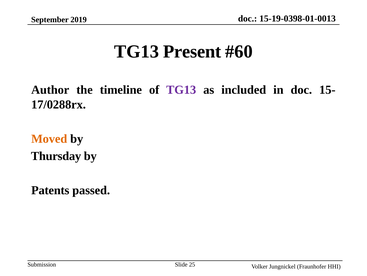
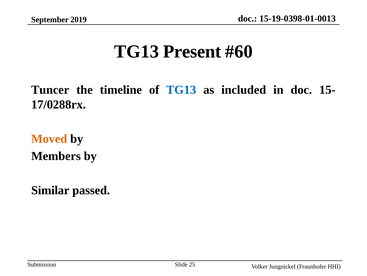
Author: Author -> Tuncer
TG13 at (181, 90) colour: purple -> blue
Thursday: Thursday -> Members
Patents: Patents -> Similar
